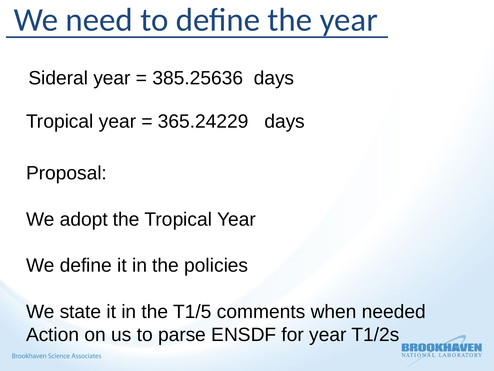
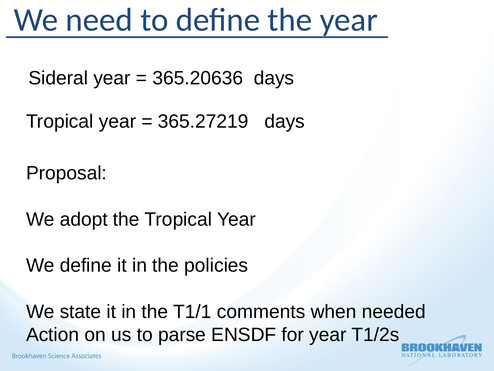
385.25636: 385.25636 -> 365.20636
365.24229: 365.24229 -> 365.27219
T1/5: T1/5 -> T1/1
